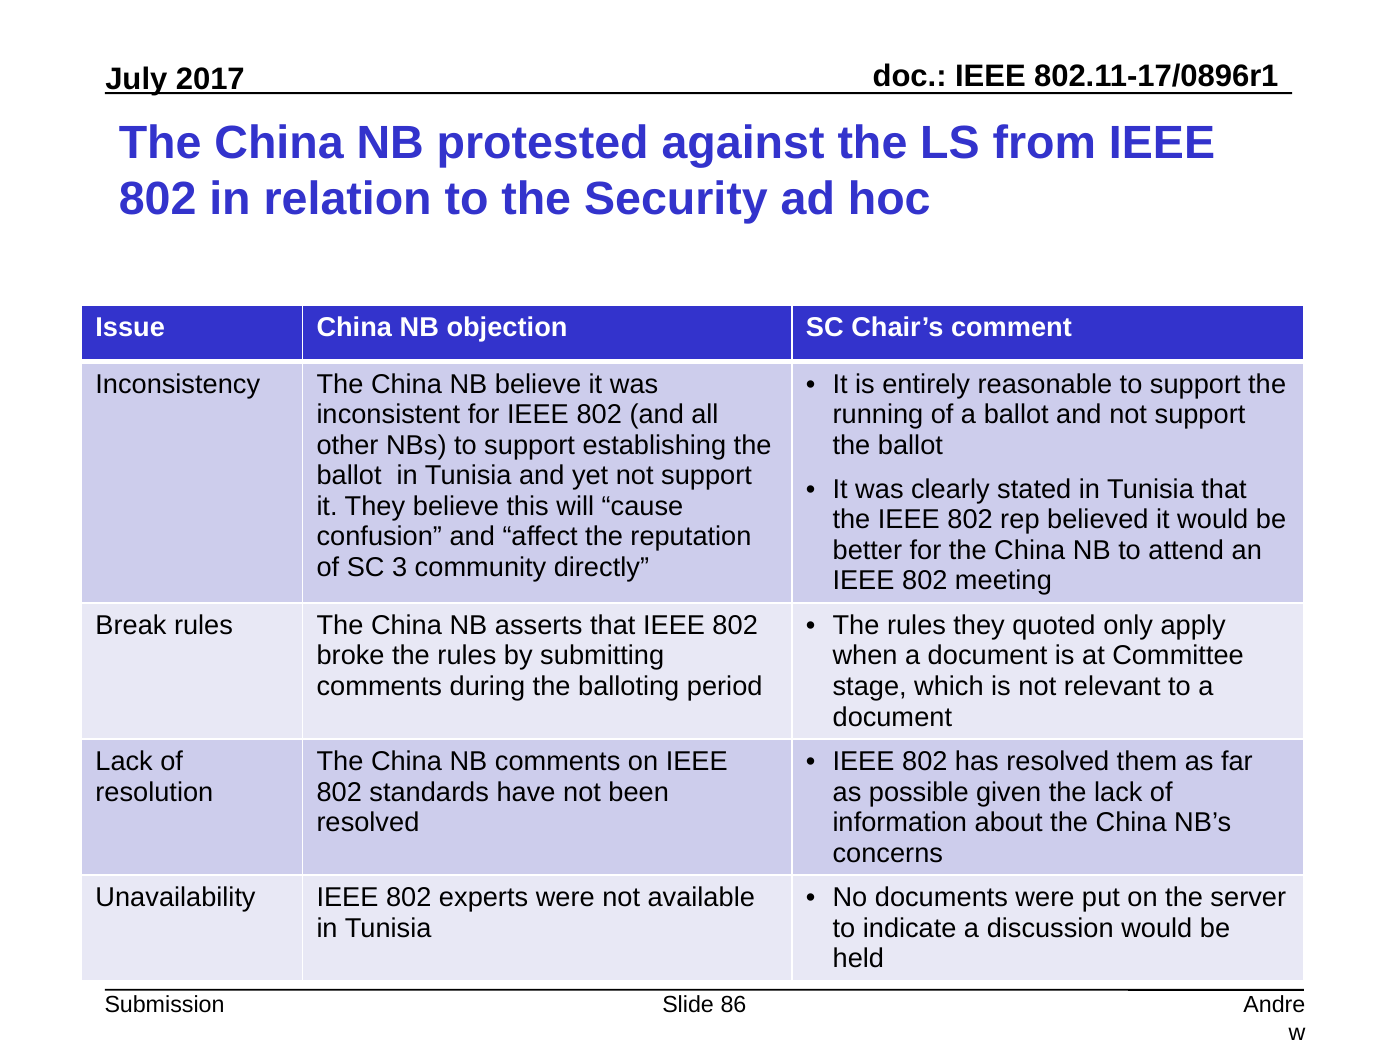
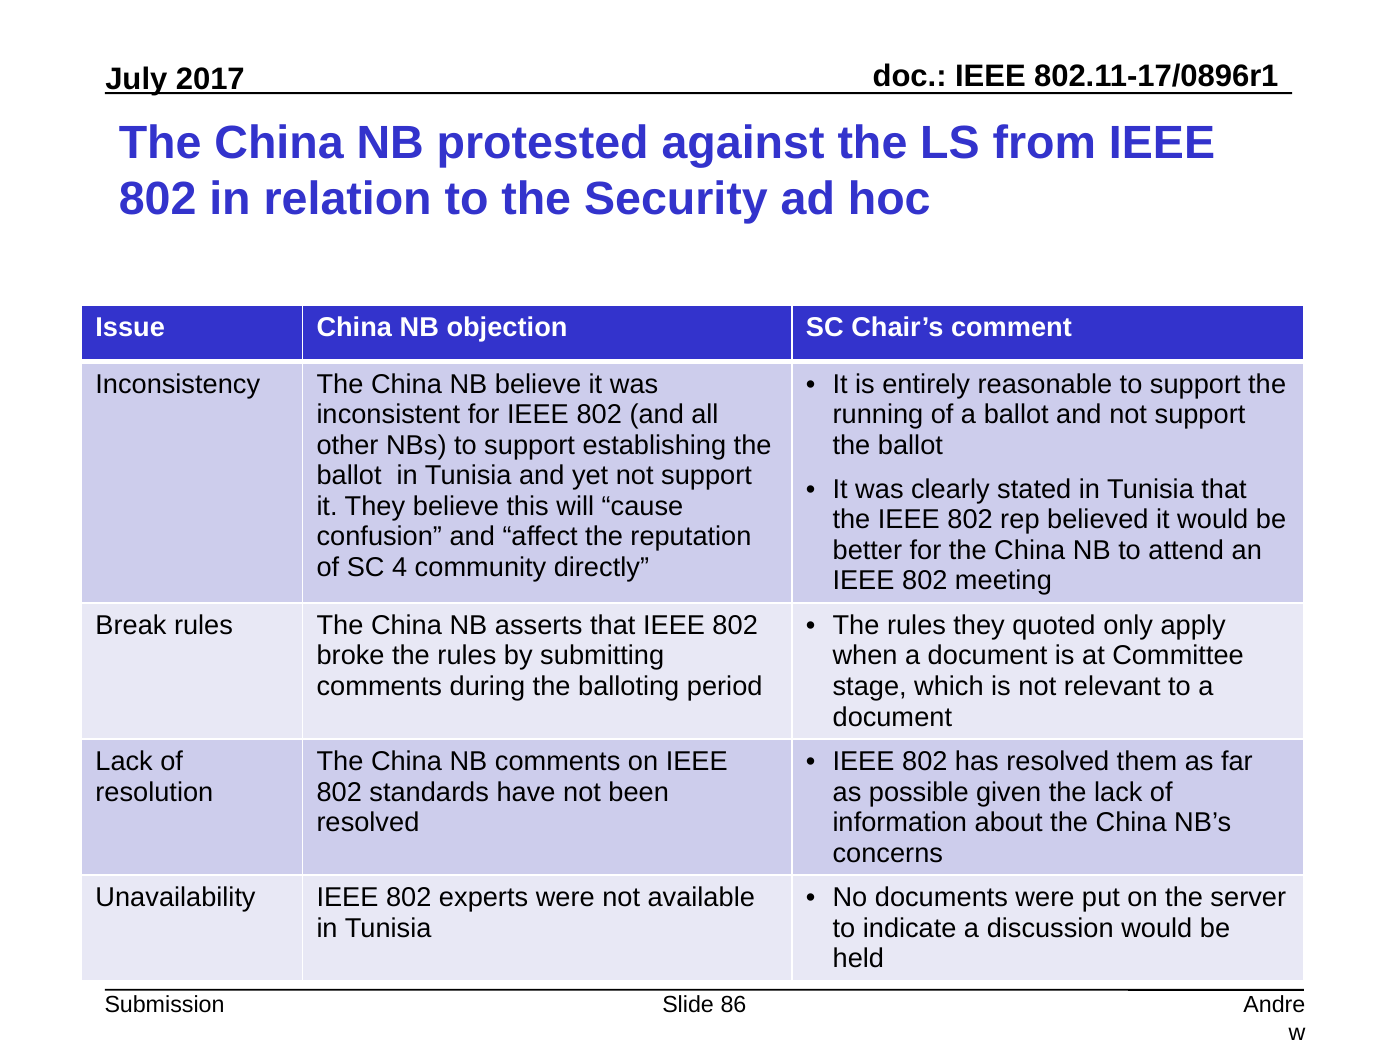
3: 3 -> 4
